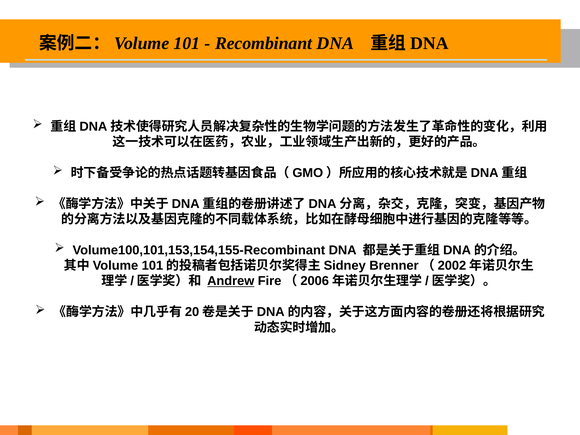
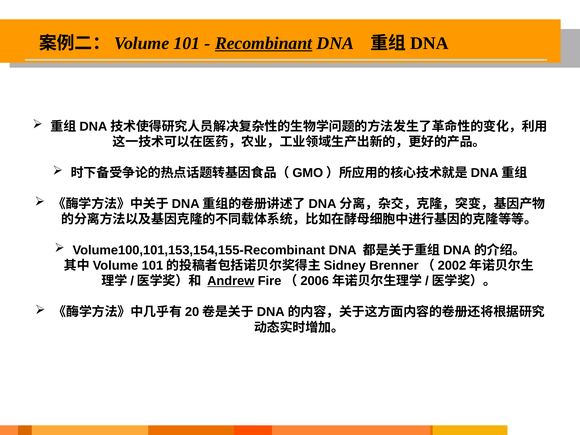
Recombinant underline: none -> present
